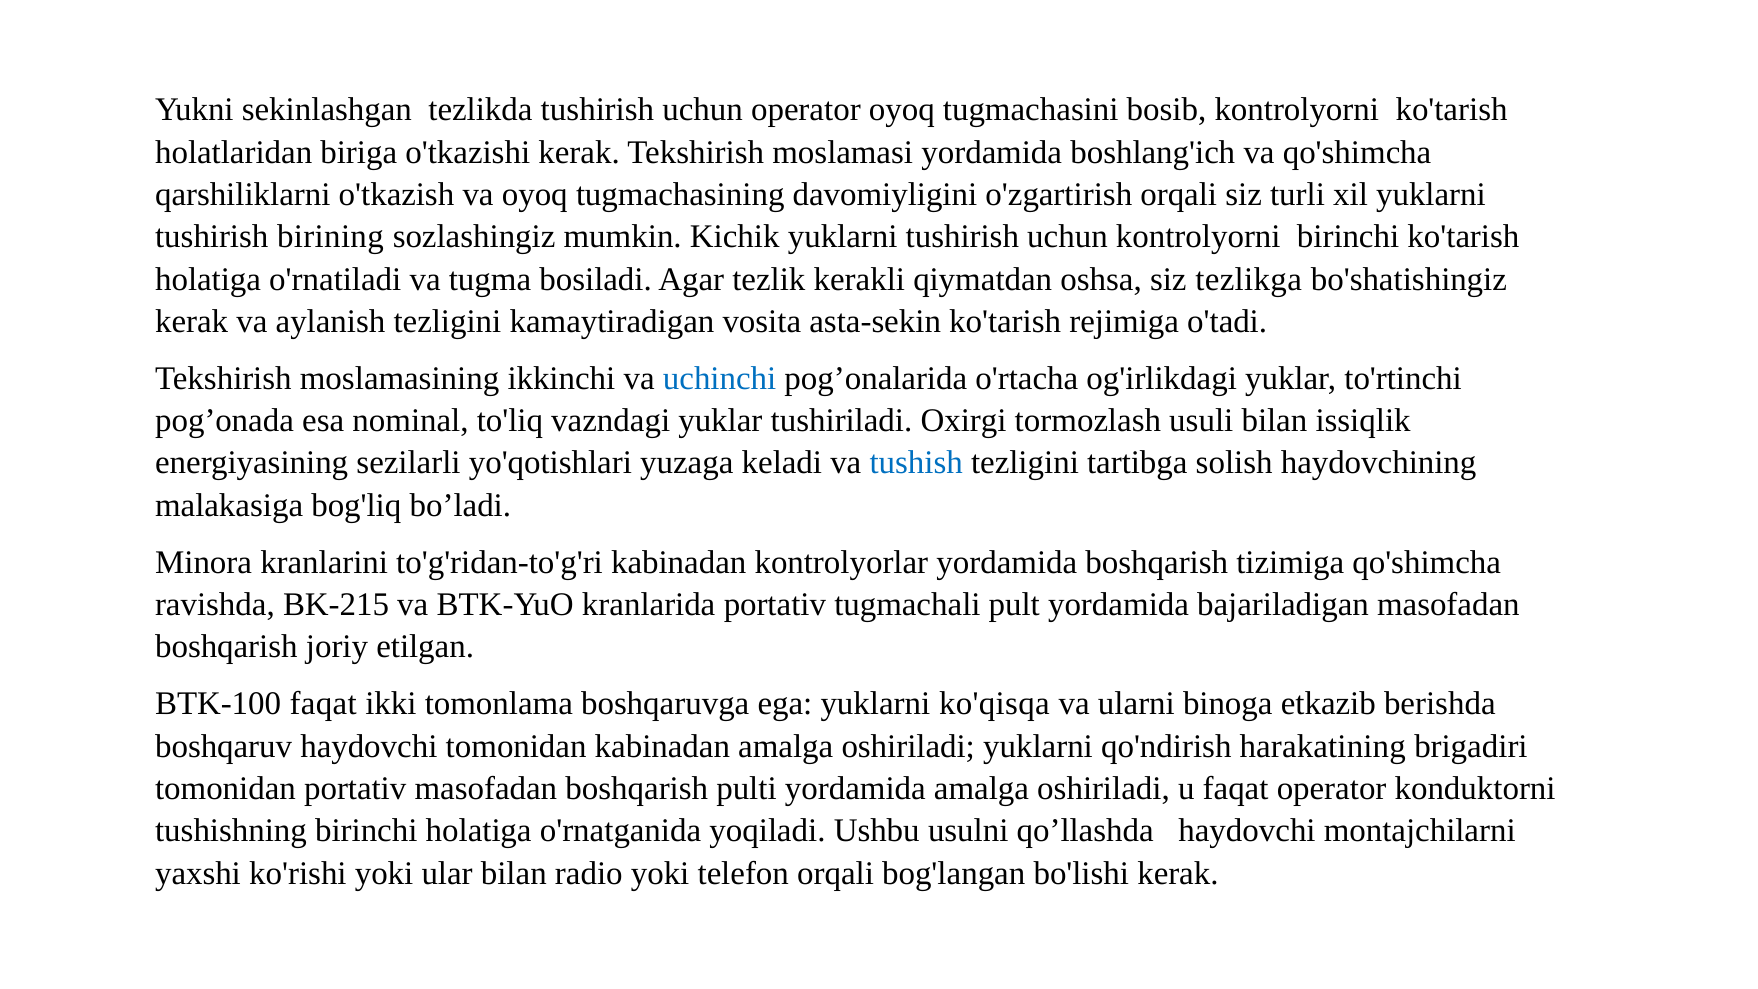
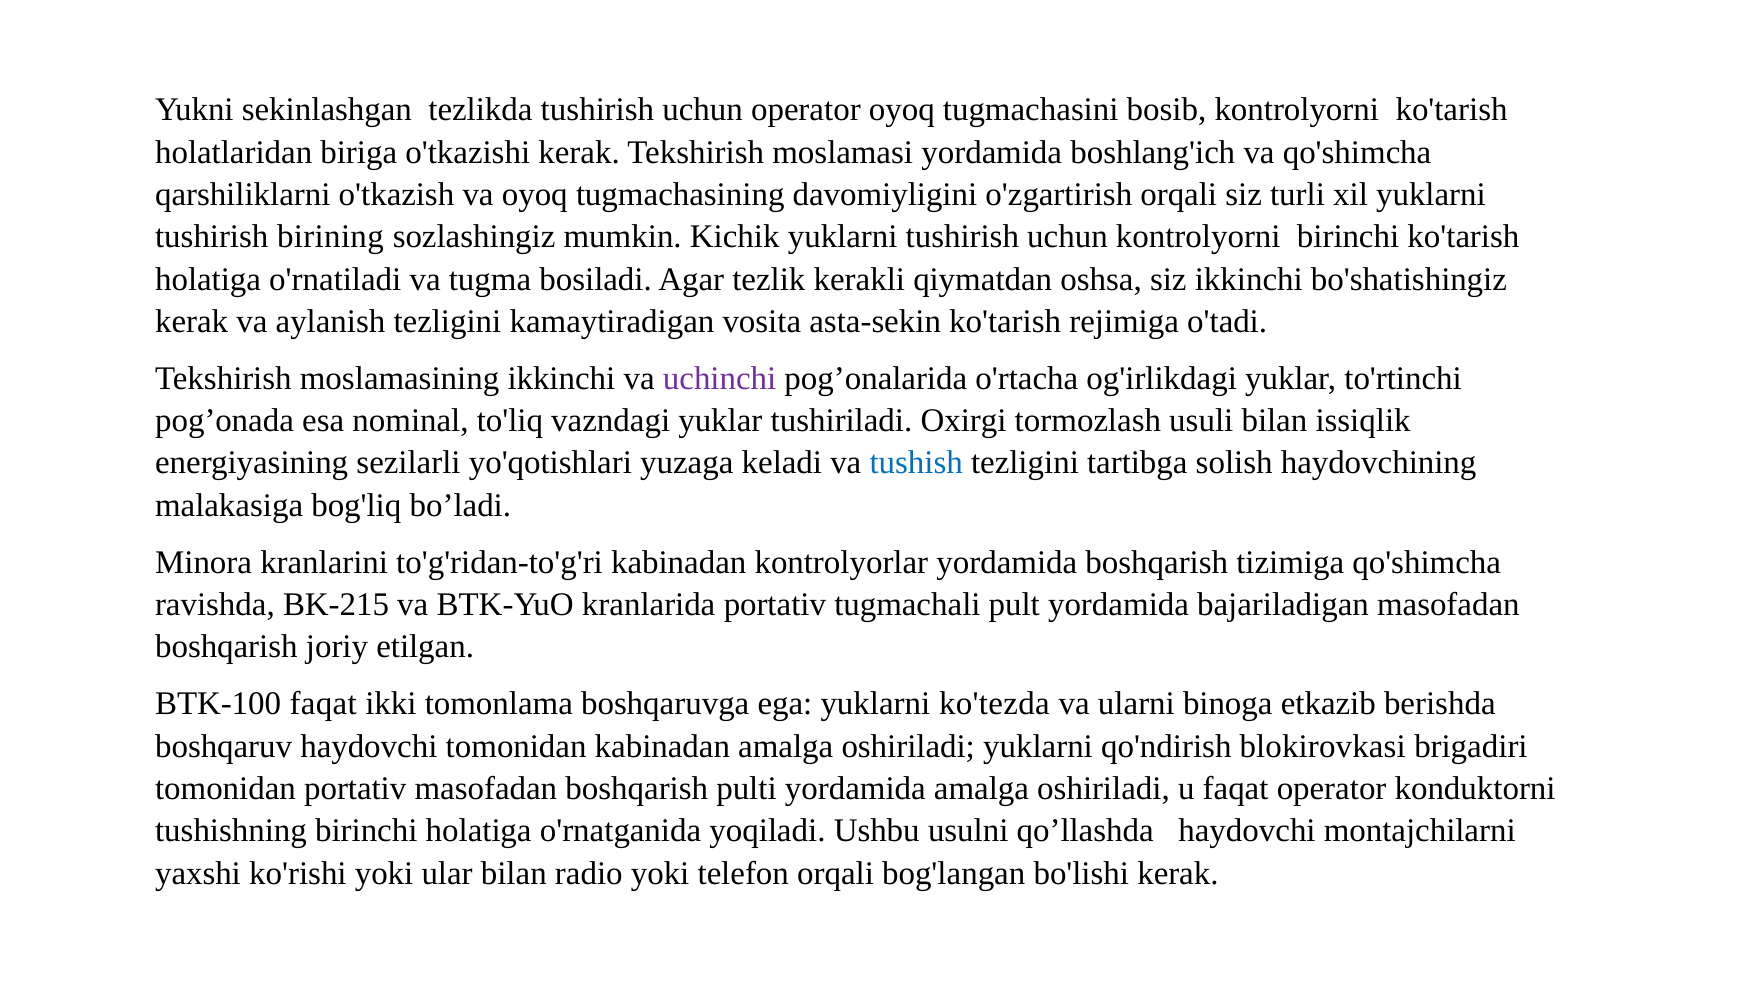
siz tezlikga: tezlikga -> ikkinchi
uchinchi colour: blue -> purple
ko'qisqa: ko'qisqa -> ko'tezda
harakatining: harakatining -> blokirovkasi
